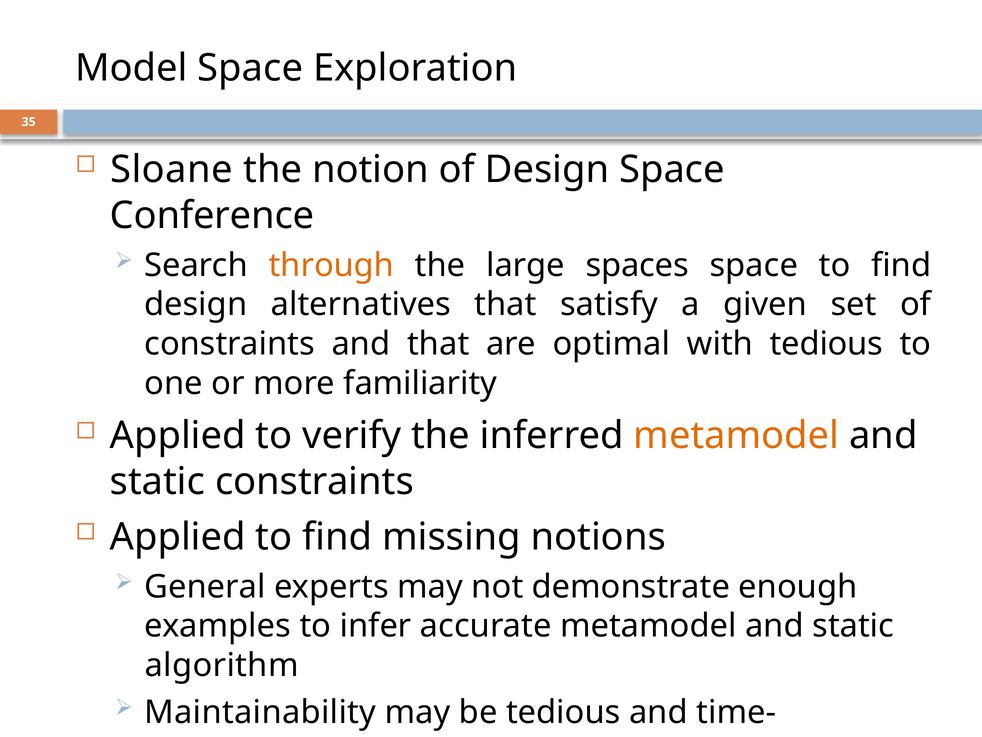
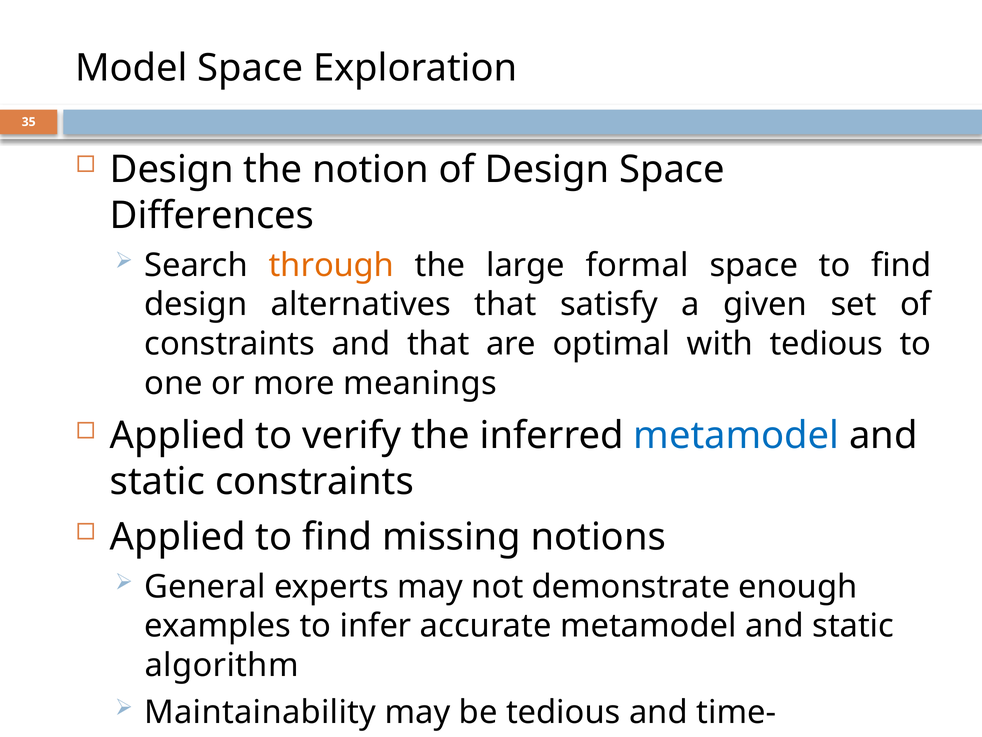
Sloane at (172, 170): Sloane -> Design
Conference: Conference -> Differences
spaces: spaces -> formal
familiarity: familiarity -> meanings
metamodel at (736, 435) colour: orange -> blue
